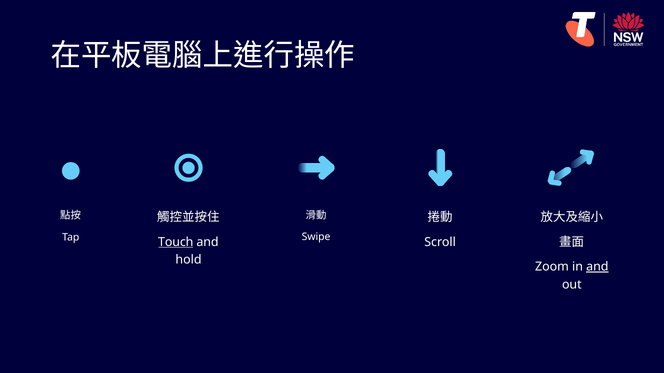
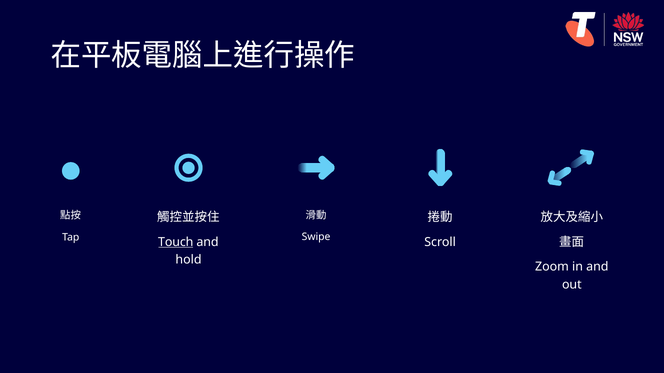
and at (597, 267) underline: present -> none
